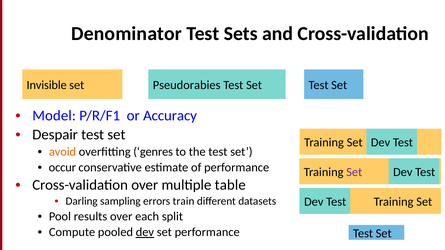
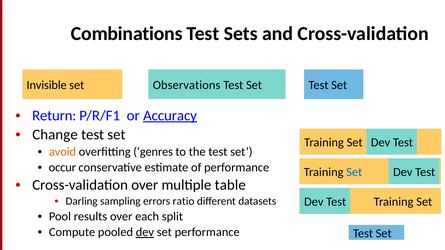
Denominator: Denominator -> Combinations
Pseudorabies: Pseudorabies -> Observations
Model: Model -> Return
Accuracy underline: none -> present
Despair: Despair -> Change
Set at (354, 172) colour: purple -> blue
train: train -> ratio
